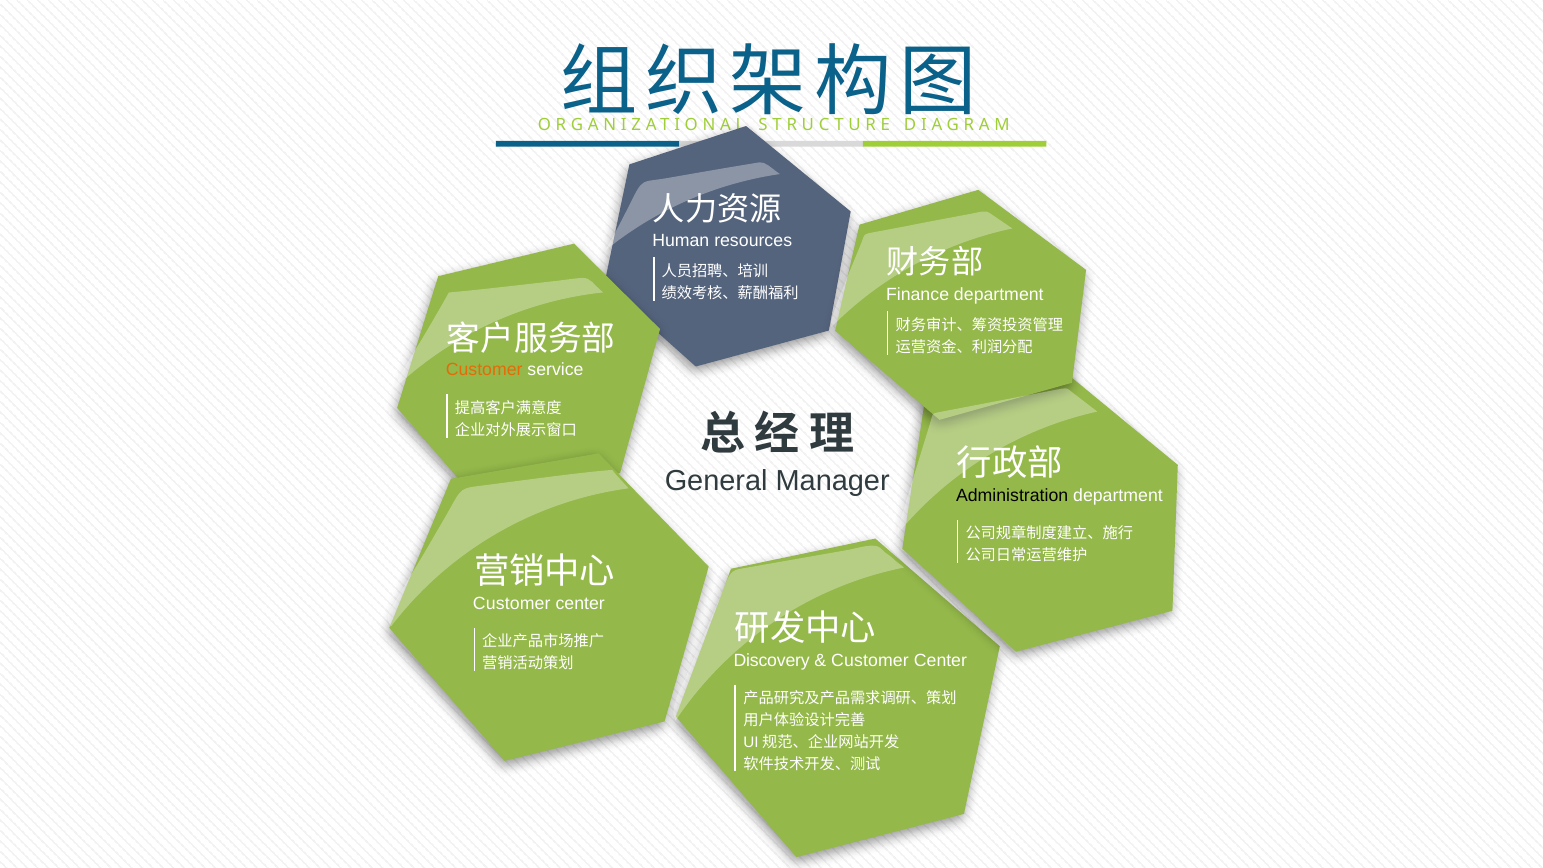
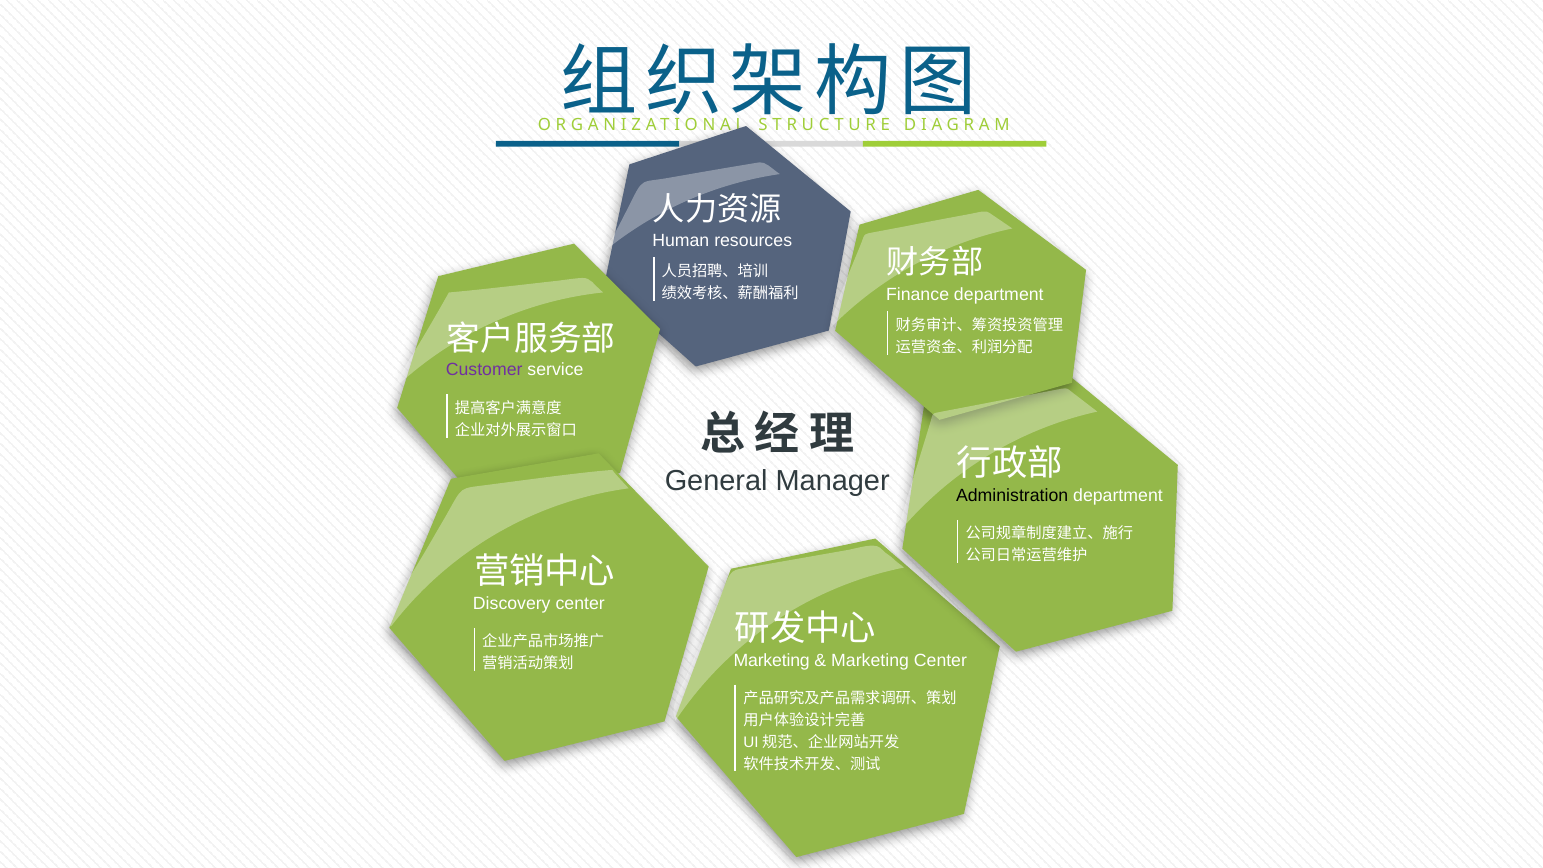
Customer at (484, 370) colour: orange -> purple
Customer at (512, 604): Customer -> Discovery
Discovery at (772, 660): Discovery -> Marketing
Customer at (870, 660): Customer -> Marketing
